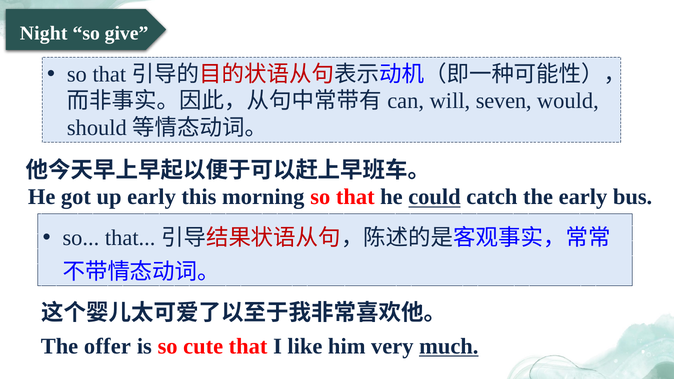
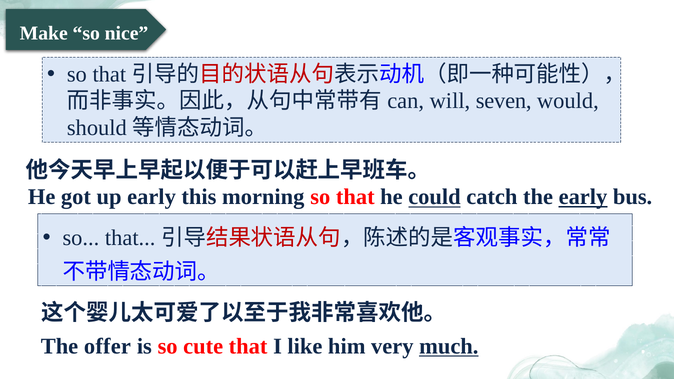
Night: Night -> Make
give: give -> nice
early at (583, 197) underline: none -> present
